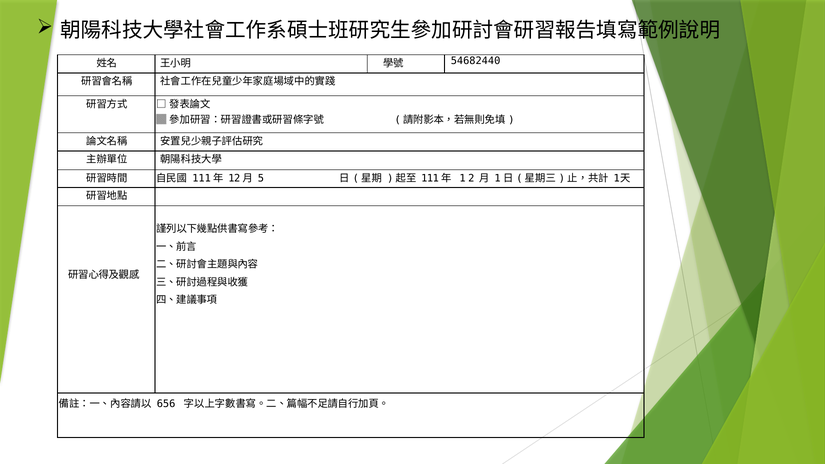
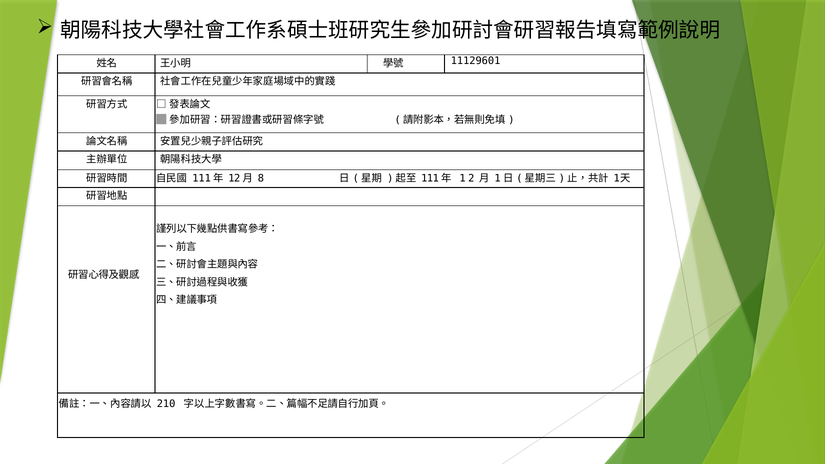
54682440: 54682440 -> 11129601
5: 5 -> 8
656: 656 -> 210
